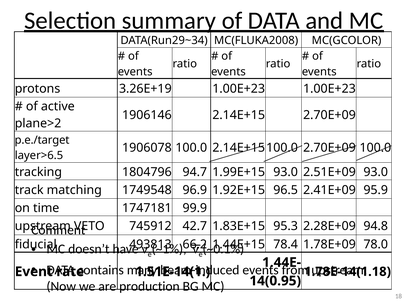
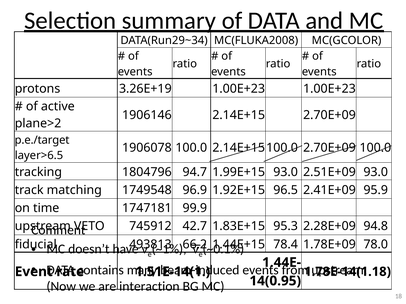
production: production -> interaction
